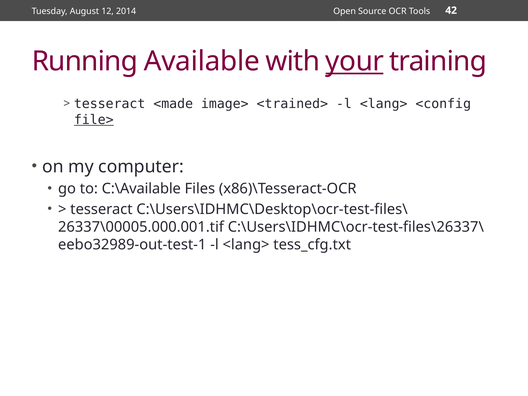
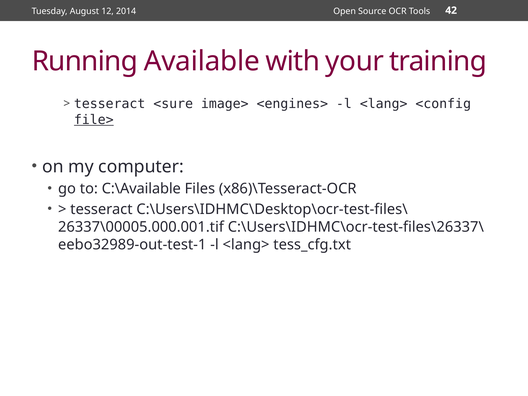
your underline: present -> none
<made: <made -> <sure
<trained>: <trained> -> <engines>
